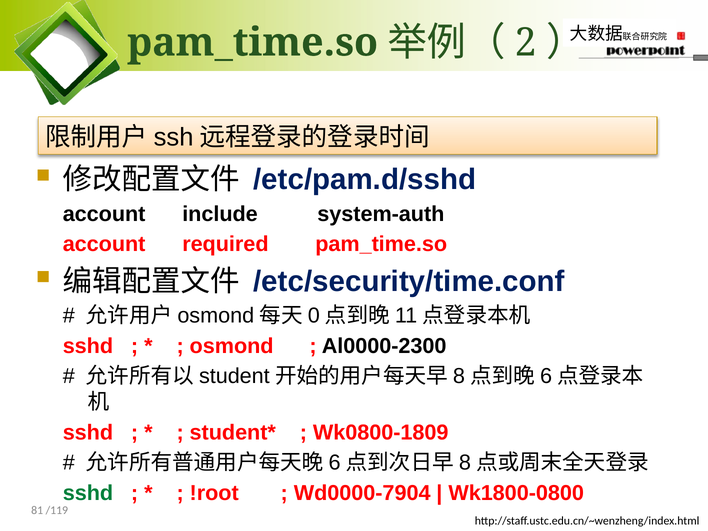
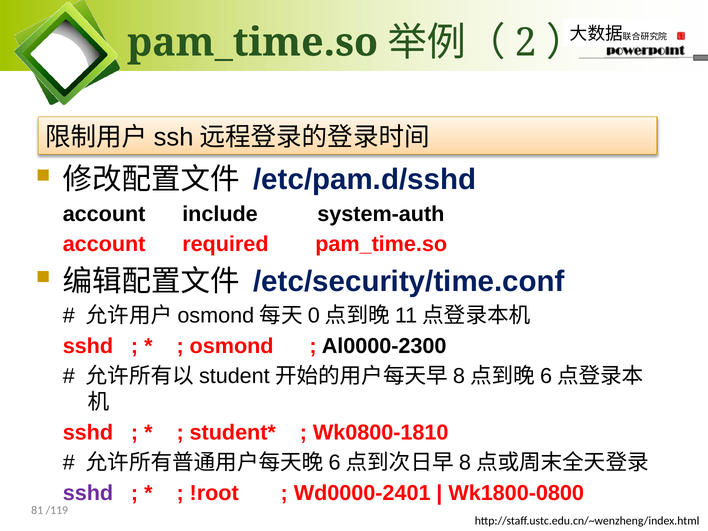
Wk0800-1809: Wk0800-1809 -> Wk0800-1810
sshd at (88, 493) colour: green -> purple
Wd0000-7904: Wd0000-7904 -> Wd0000-2401
